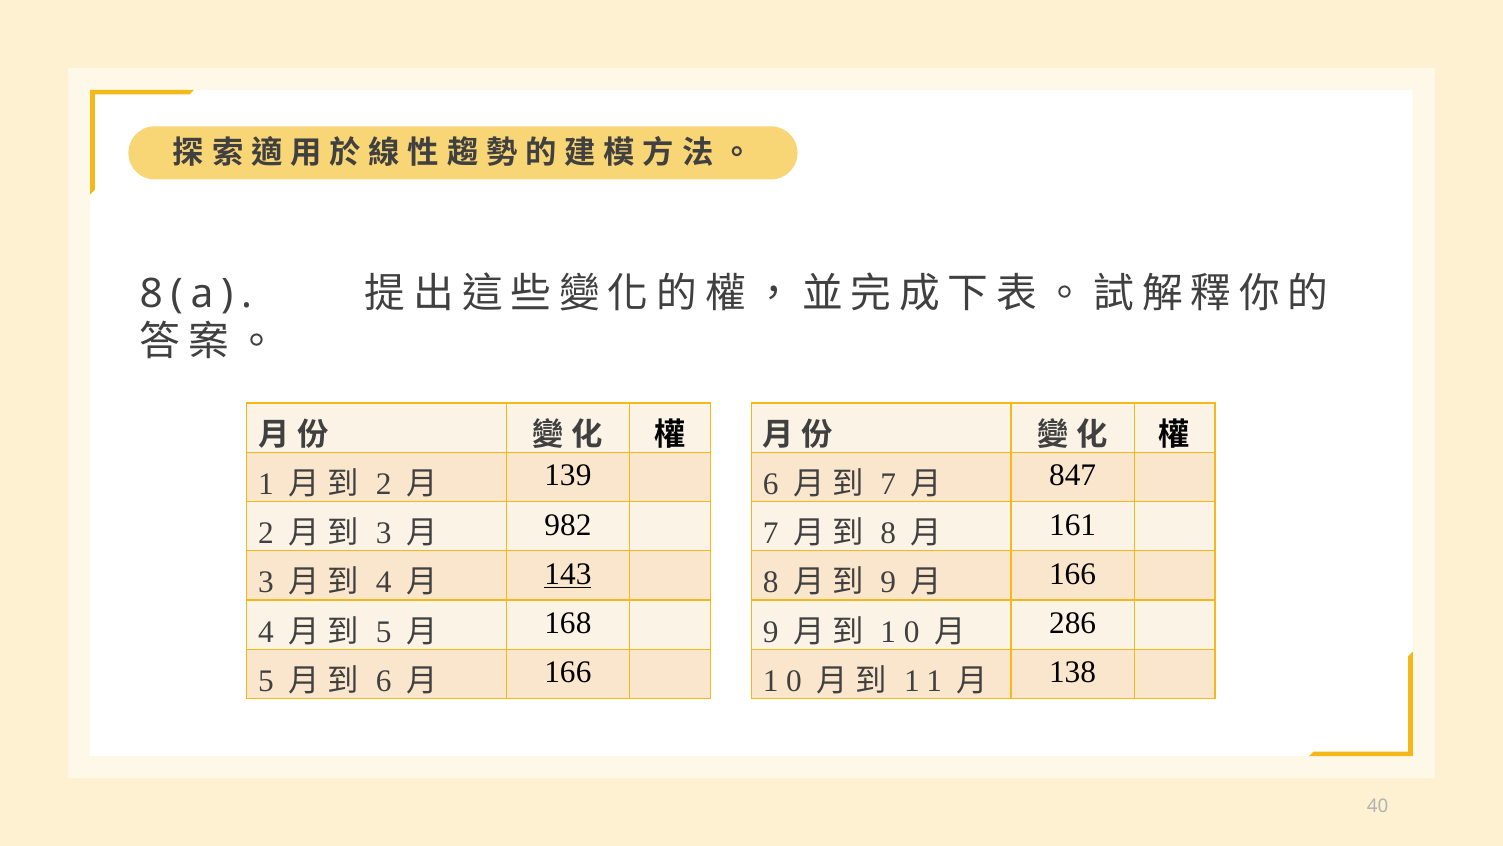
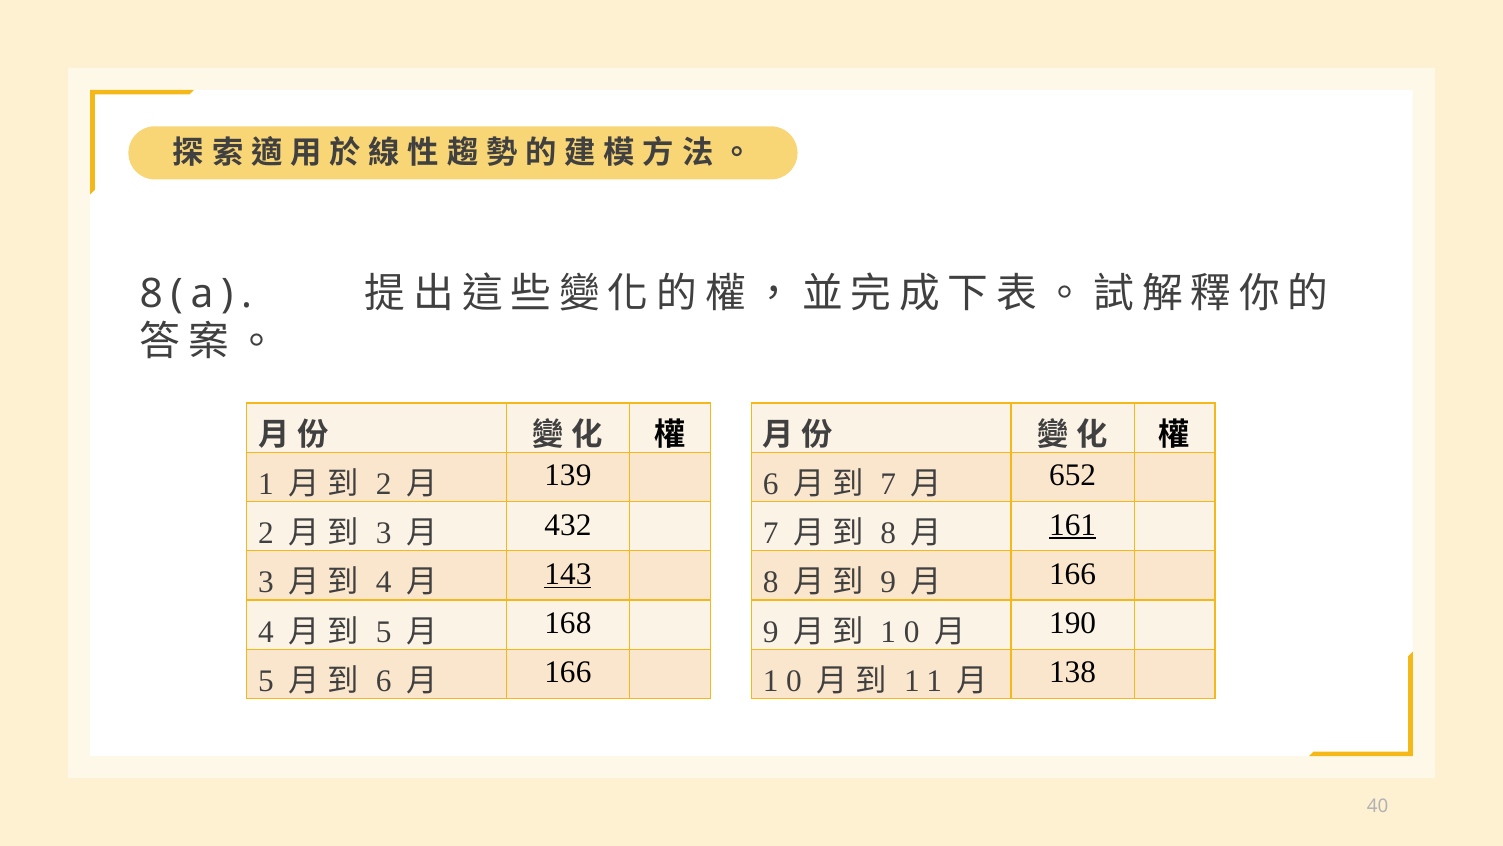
847: 847 -> 652
982: 982 -> 432
161 underline: none -> present
286: 286 -> 190
